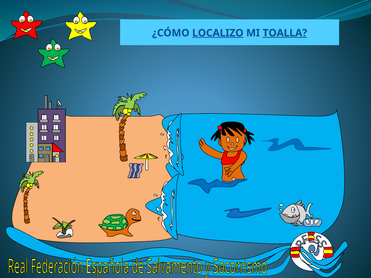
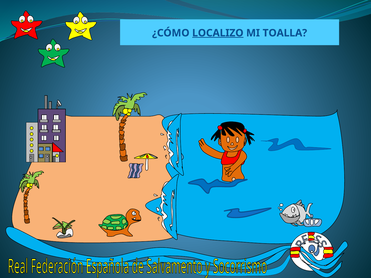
TOALLA underline: present -> none
